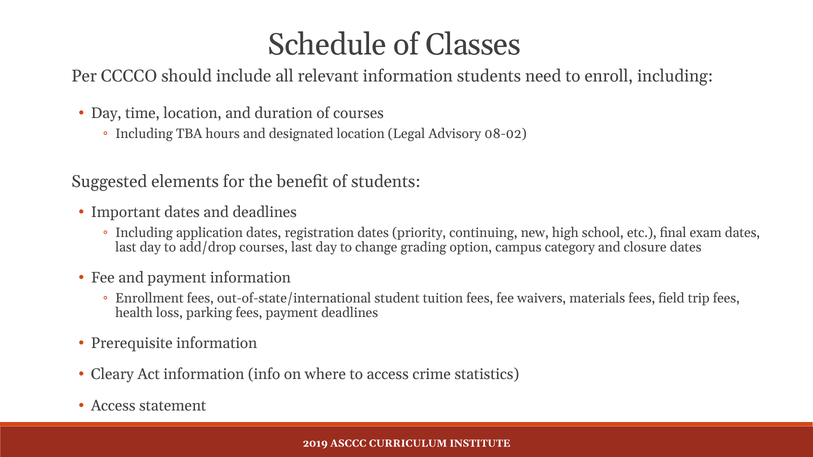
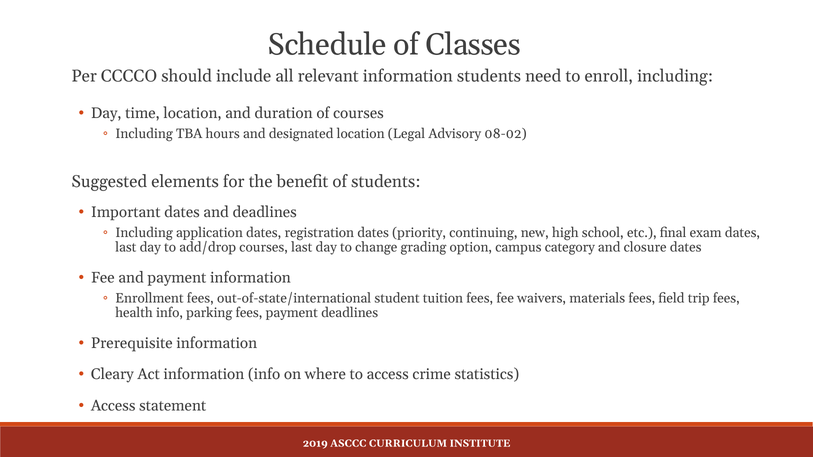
health loss: loss -> info
